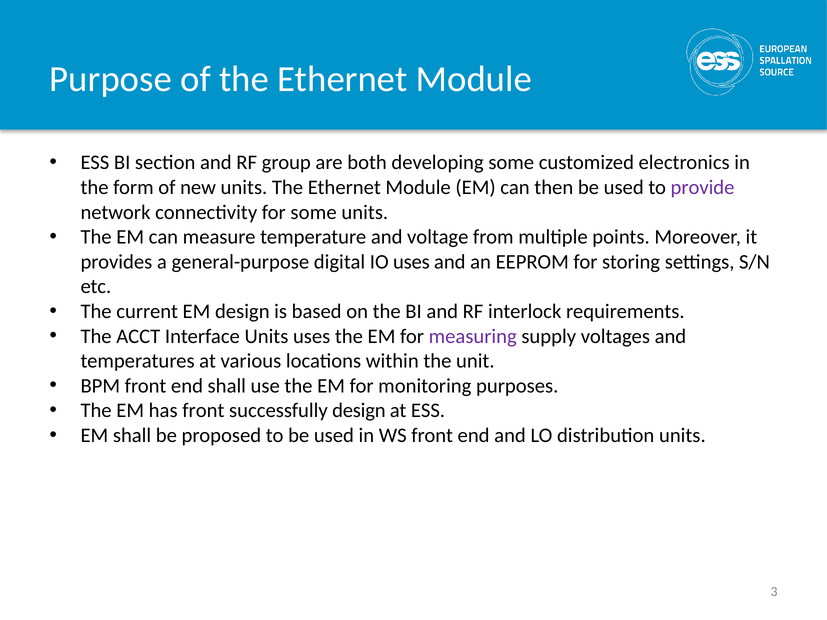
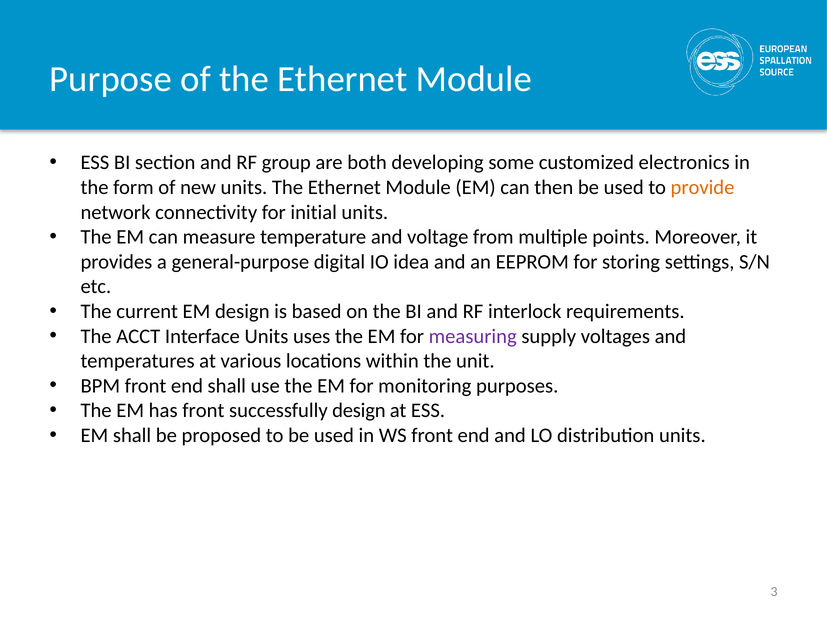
provide colour: purple -> orange
for some: some -> initial
IO uses: uses -> idea
